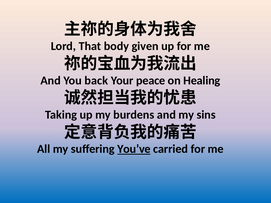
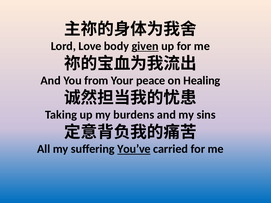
That: That -> Love
given underline: none -> present
back: back -> from
